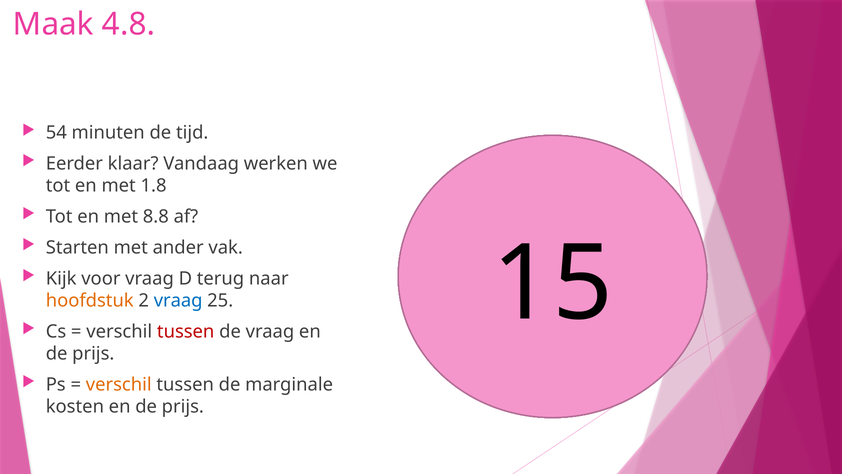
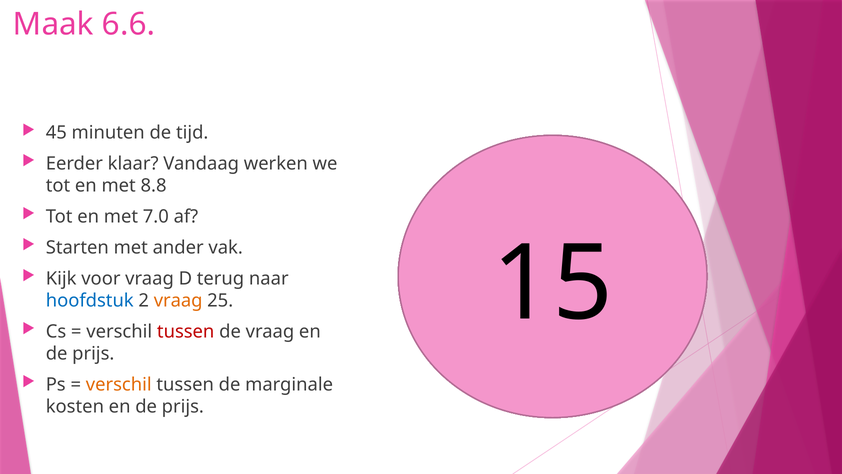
4.8: 4.8 -> 6.6
54: 54 -> 45
1.8: 1.8 -> 8.8
8.8: 8.8 -> 7.0
hoofdstuk colour: orange -> blue
vraag at (178, 300) colour: blue -> orange
